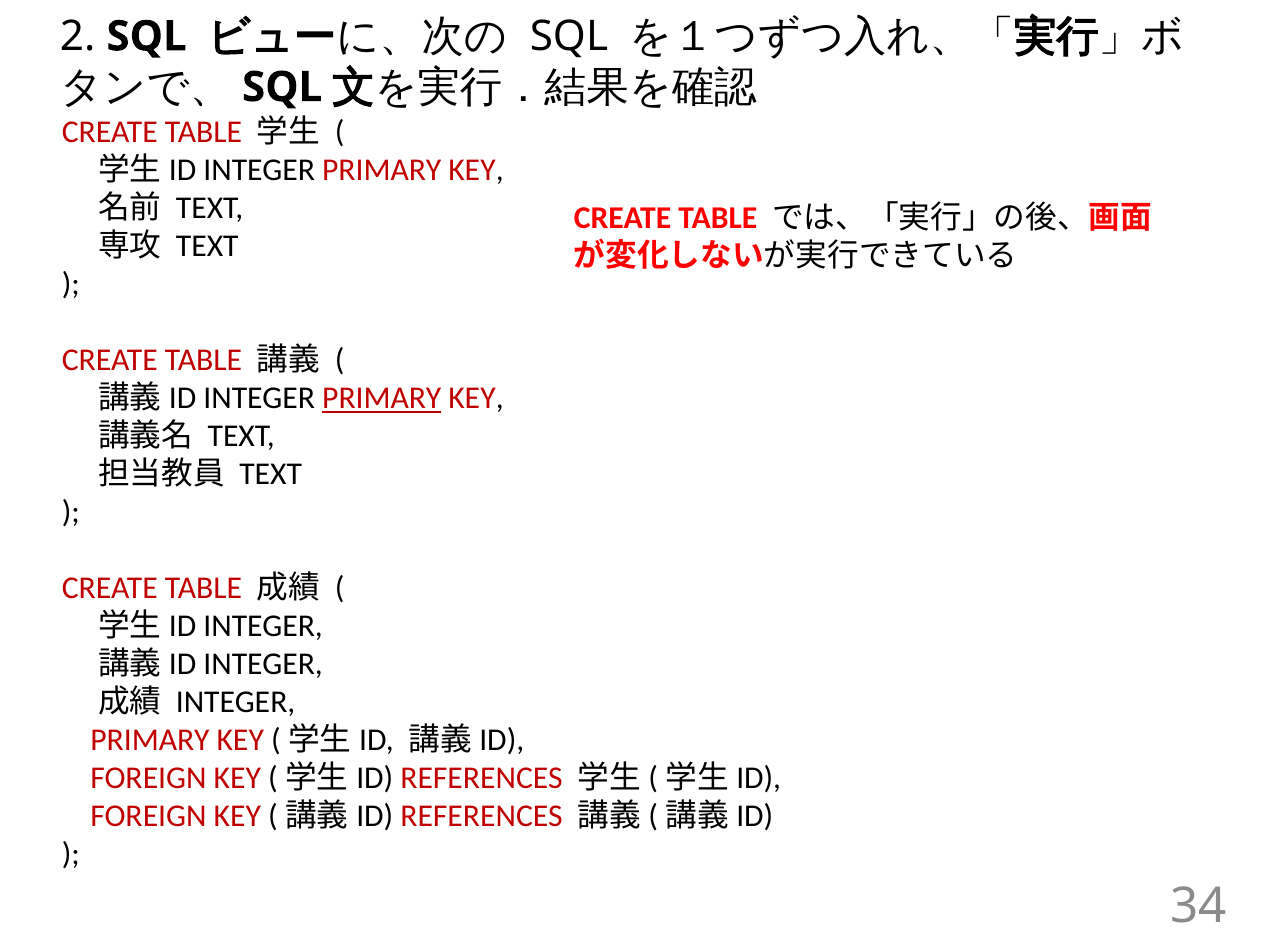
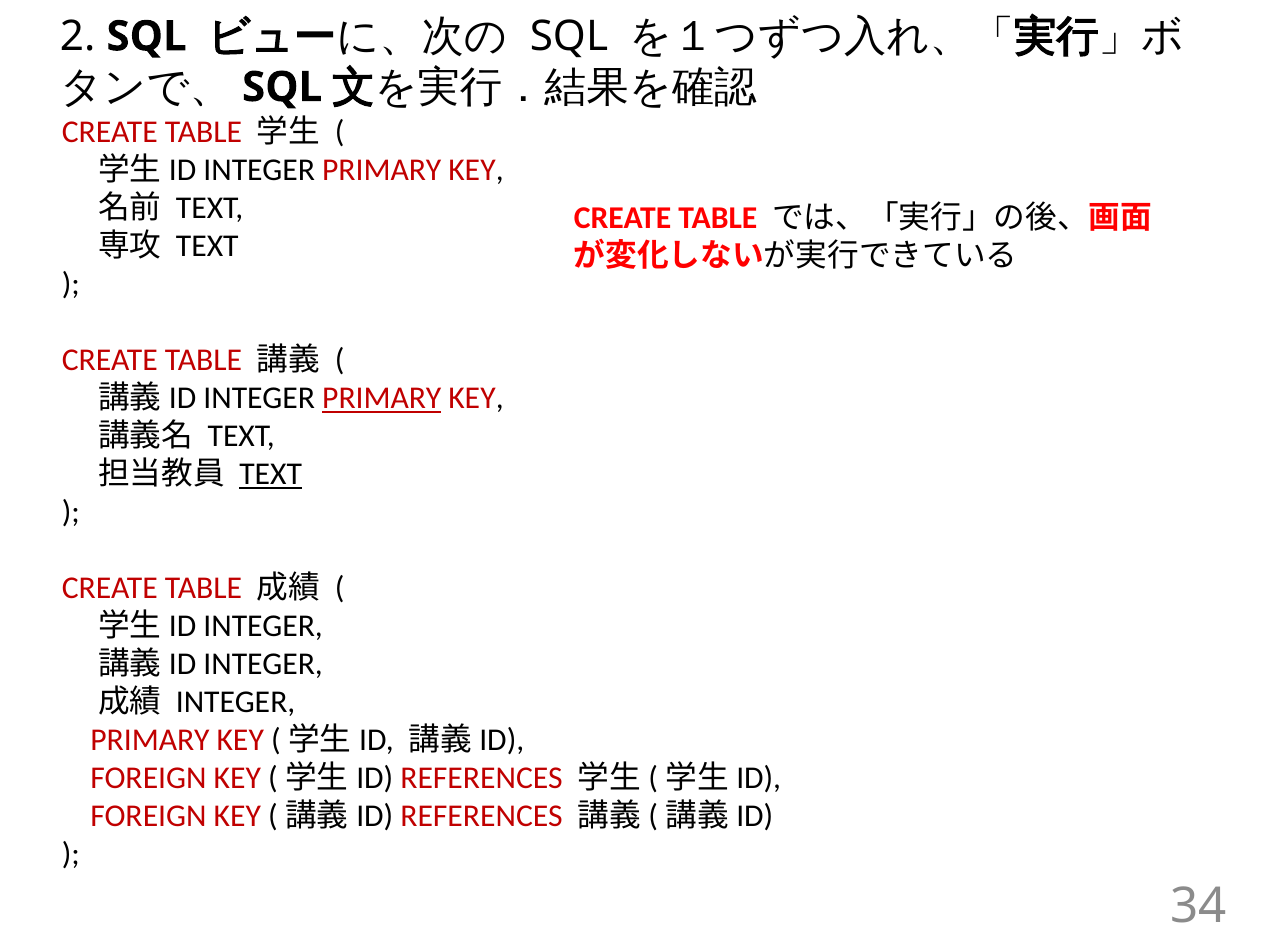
TEXT at (271, 474) underline: none -> present
